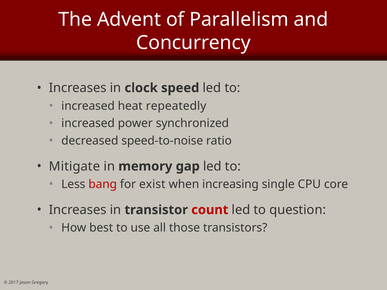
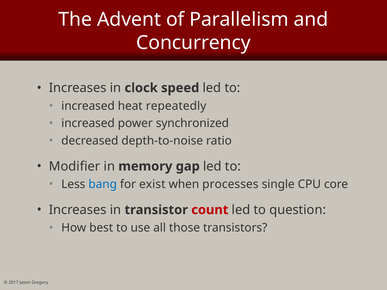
speed-to-noise: speed-to-noise -> depth-to-noise
Mitigate: Mitigate -> Modifier
bang colour: red -> blue
increasing: increasing -> processes
